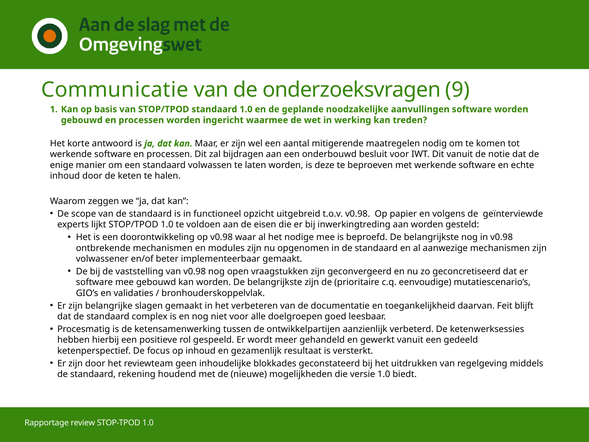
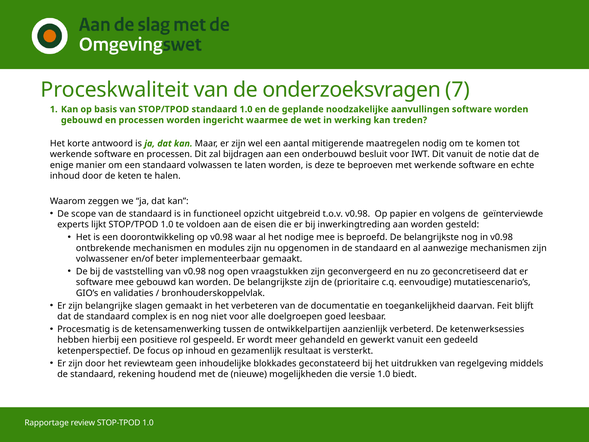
Communicatie: Communicatie -> Proceskwaliteit
9: 9 -> 7
